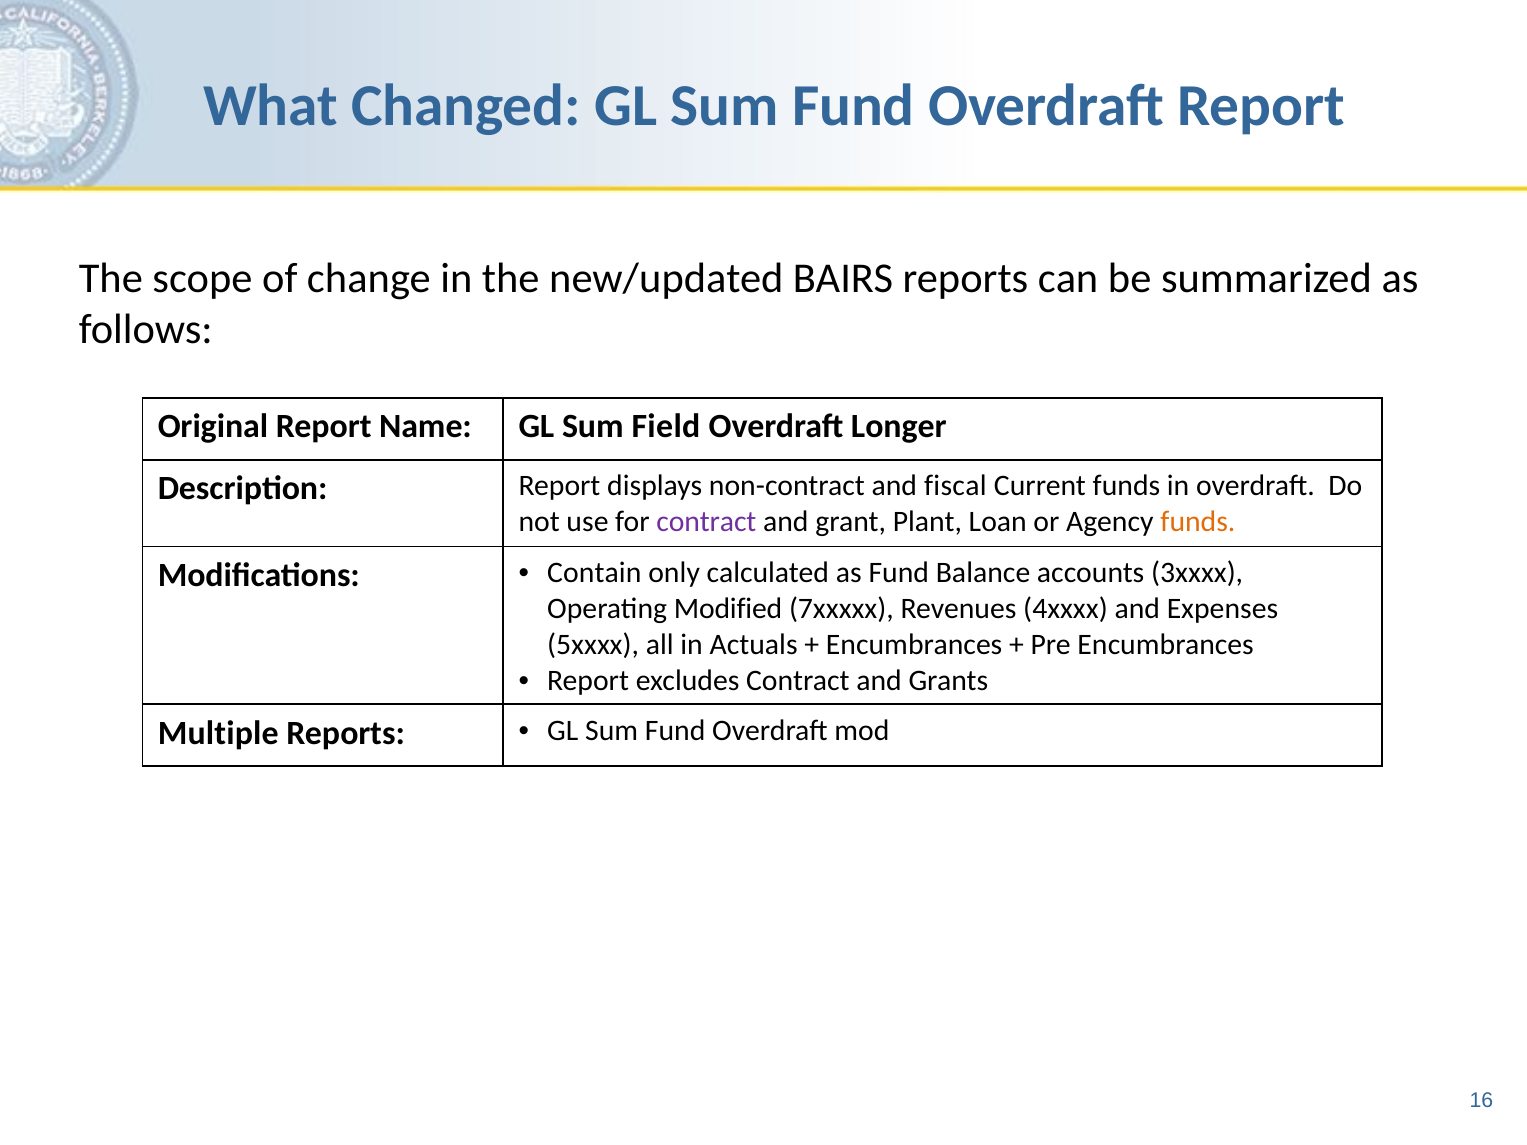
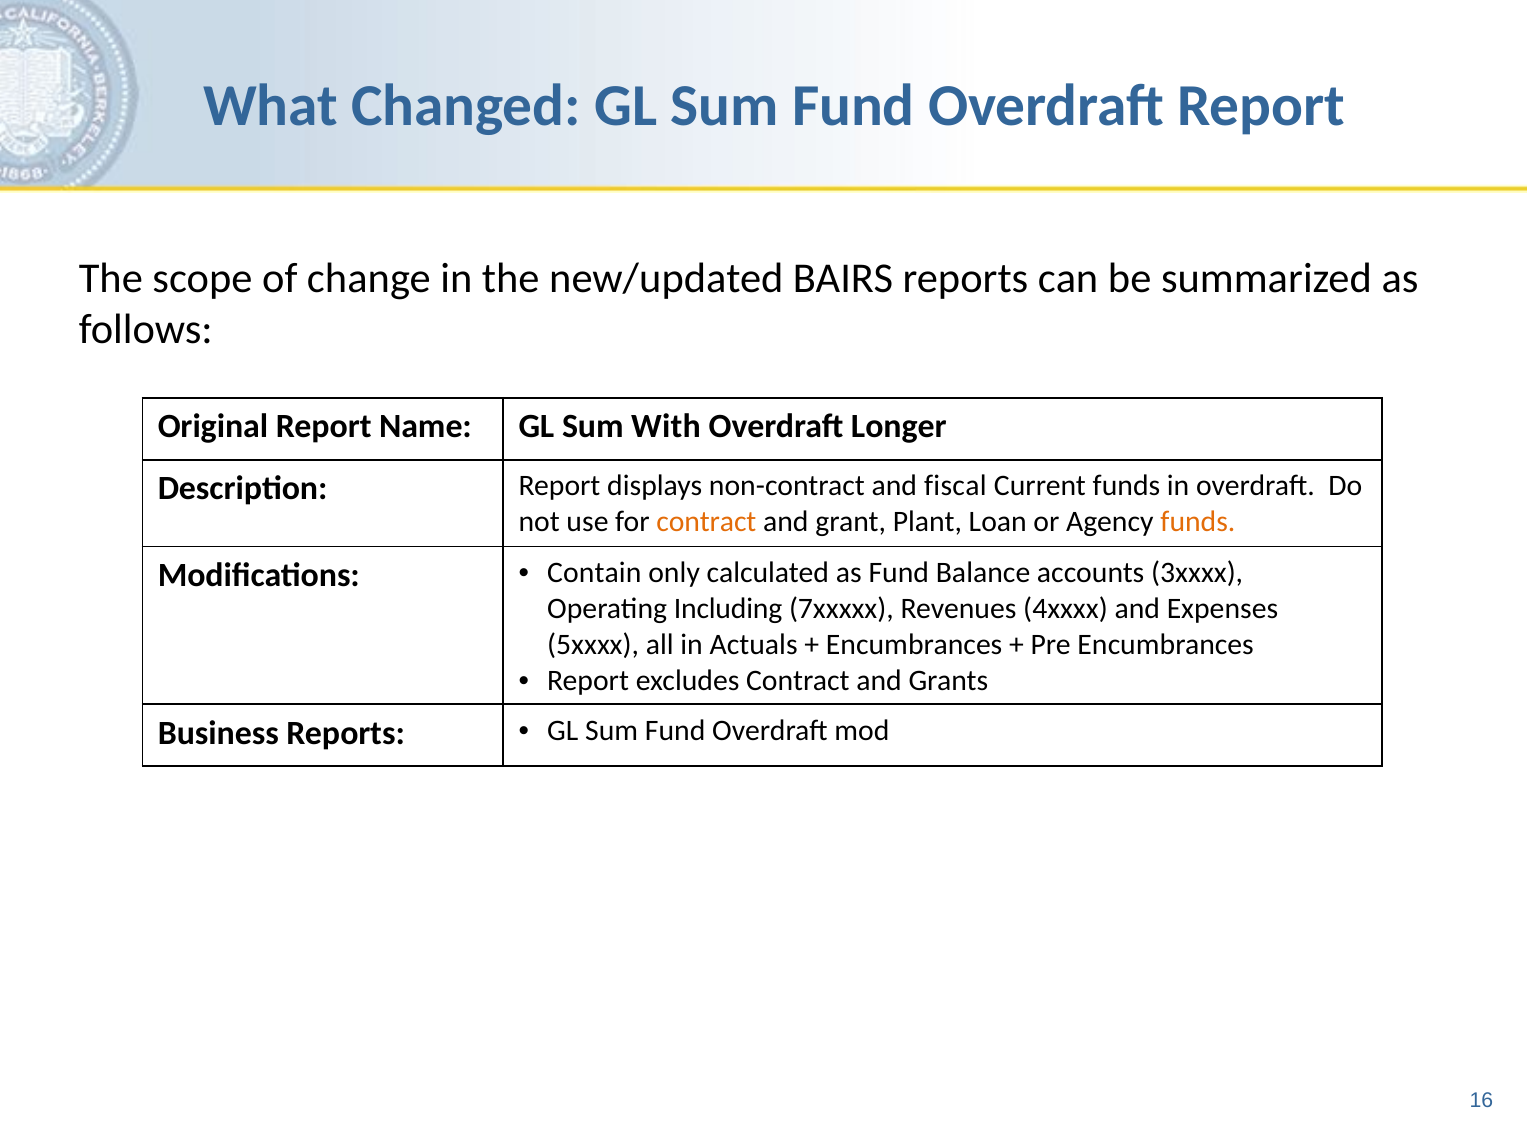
Field: Field -> With
contract at (706, 522) colour: purple -> orange
Modified: Modified -> Including
Multiple: Multiple -> Business
